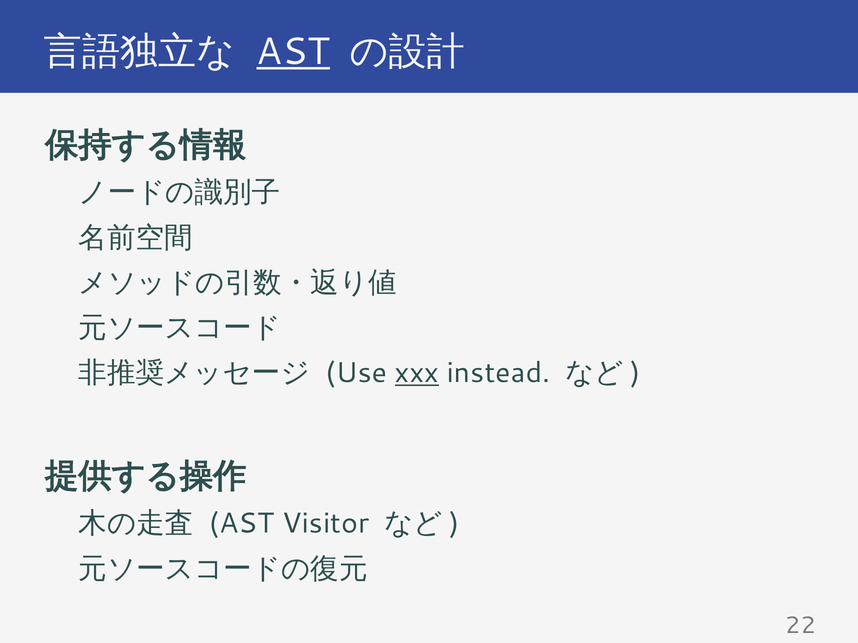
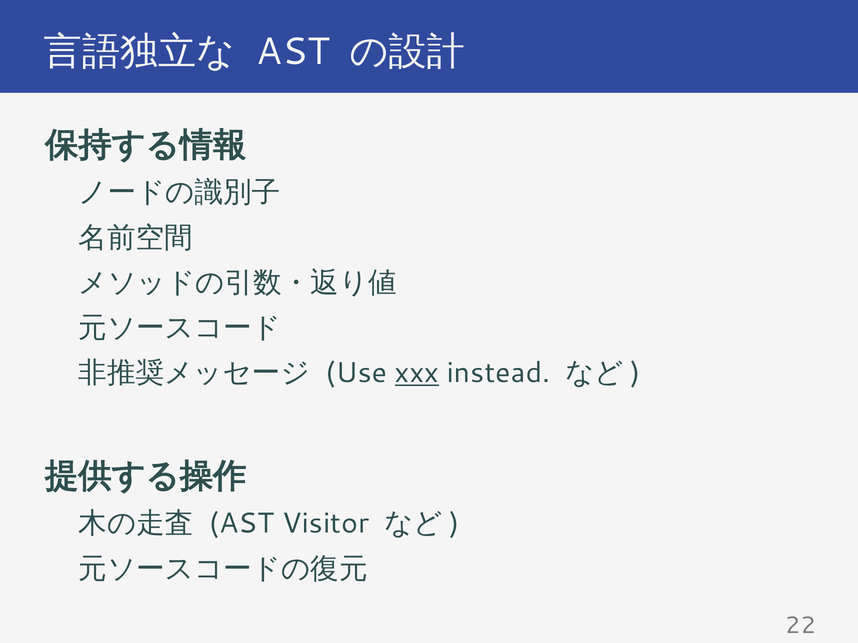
AST at (293, 52) underline: present -> none
